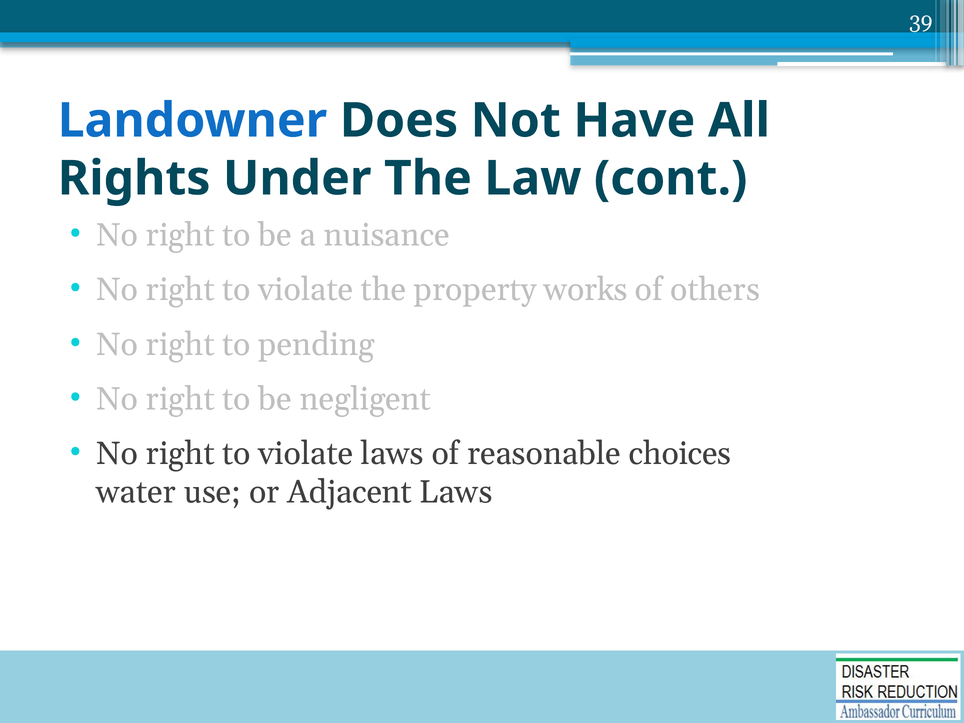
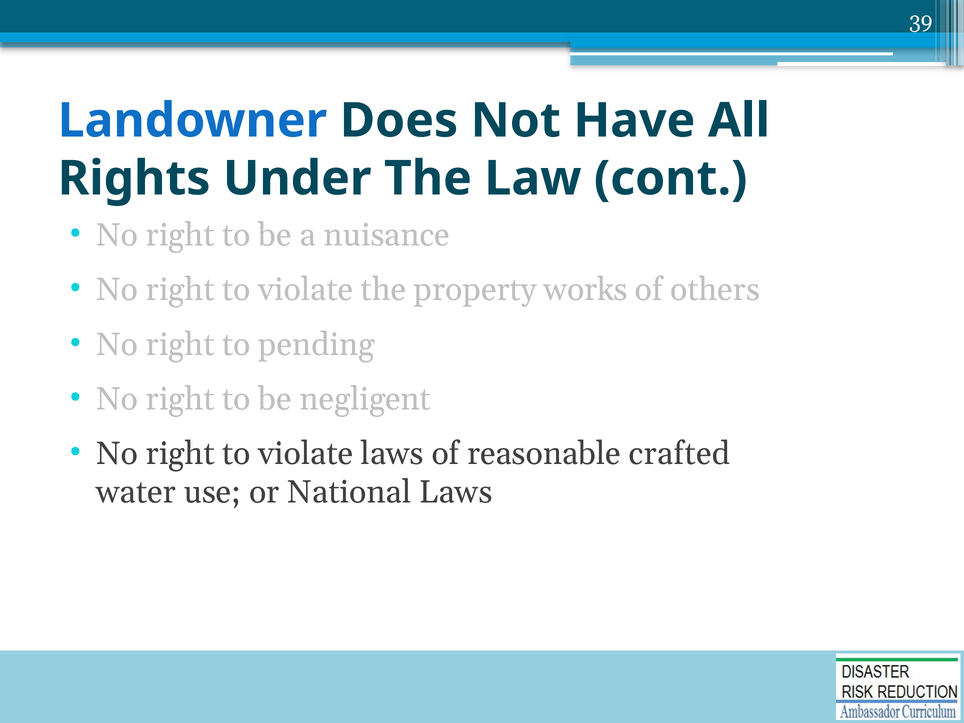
choices: choices -> crafted
Adjacent: Adjacent -> National
